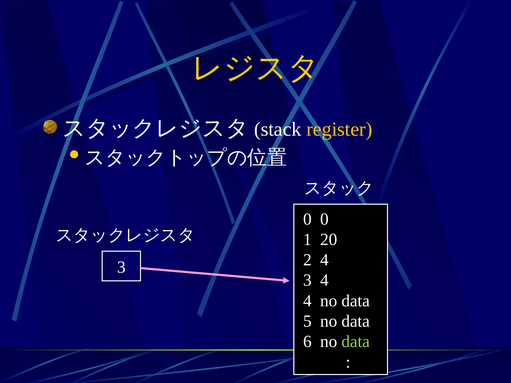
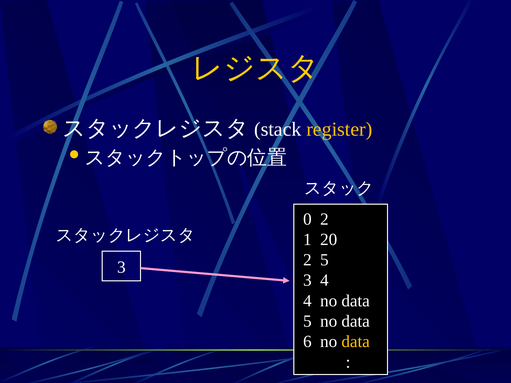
0 0: 0 -> 2
2 4: 4 -> 5
data at (356, 342) colour: light green -> yellow
